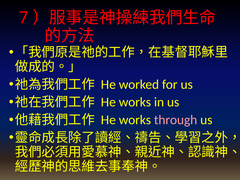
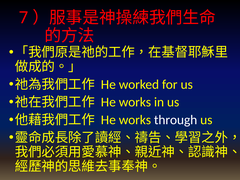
through colour: pink -> white
